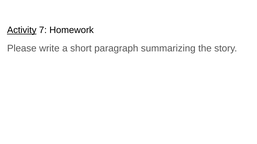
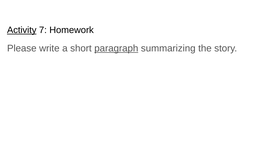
paragraph underline: none -> present
